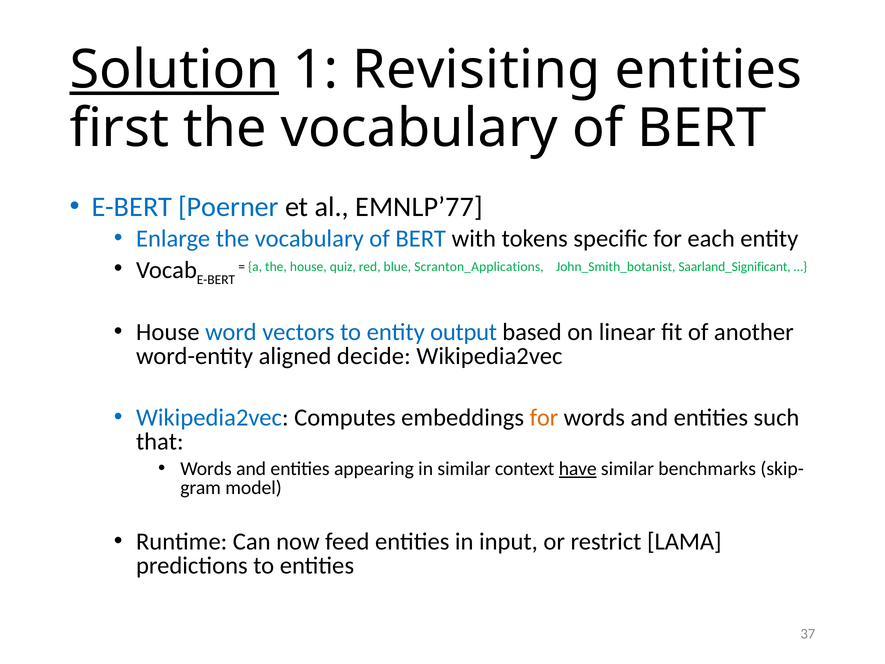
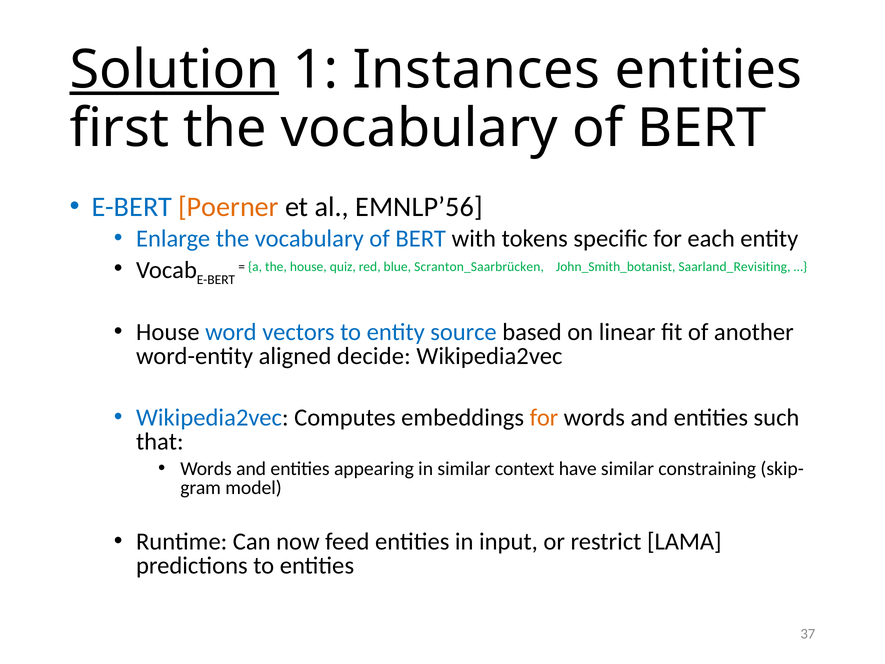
Revisiting: Revisiting -> Instances
Poerner colour: blue -> orange
EMNLP’77: EMNLP’77 -> EMNLP’56
Scranton_Applications: Scranton_Applications -> Scranton_Saarbrücken
Saarland_Significant: Saarland_Significant -> Saarland_Revisiting
output: output -> source
have underline: present -> none
benchmarks: benchmarks -> constraining
